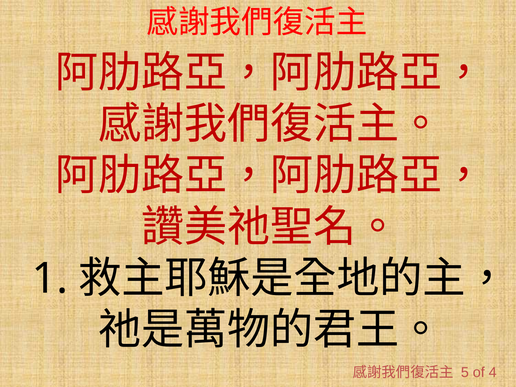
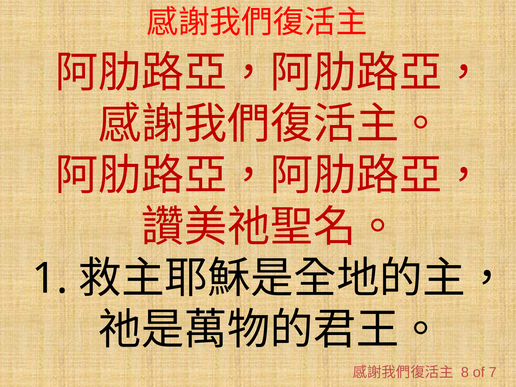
5: 5 -> 8
4: 4 -> 7
